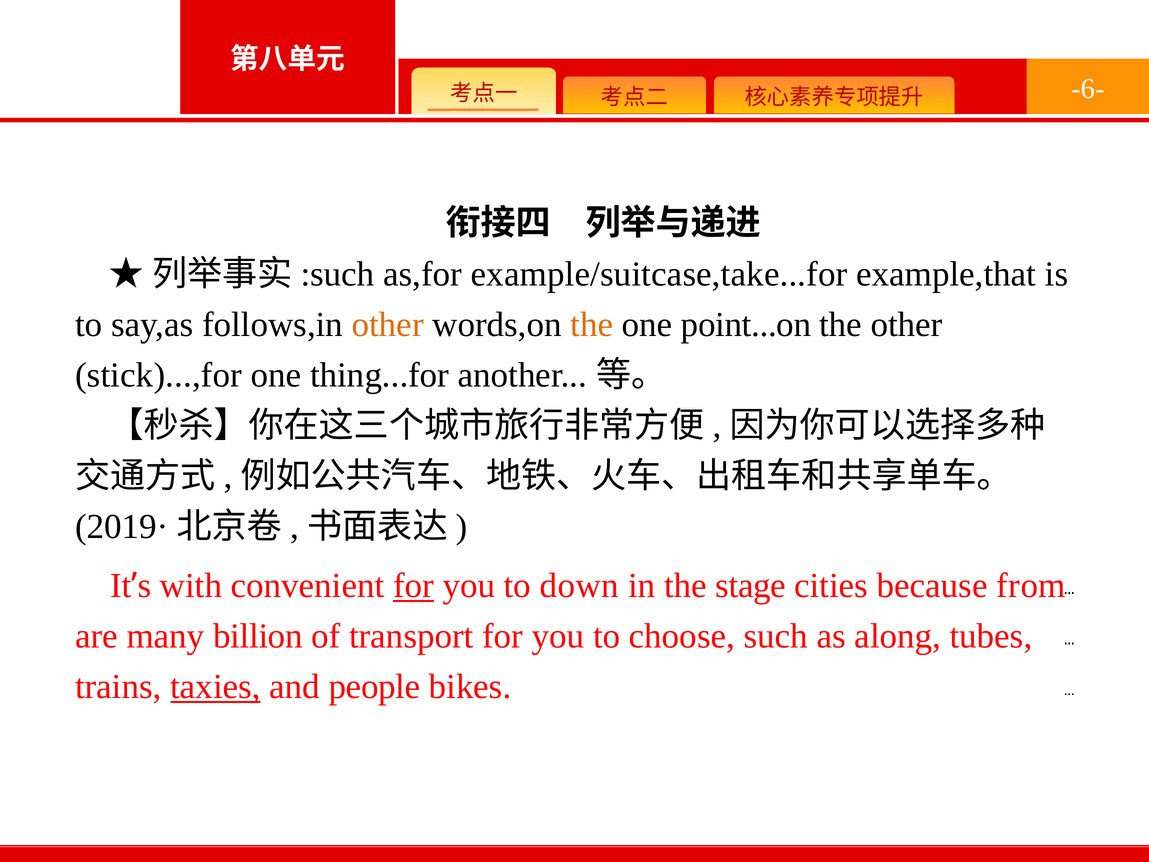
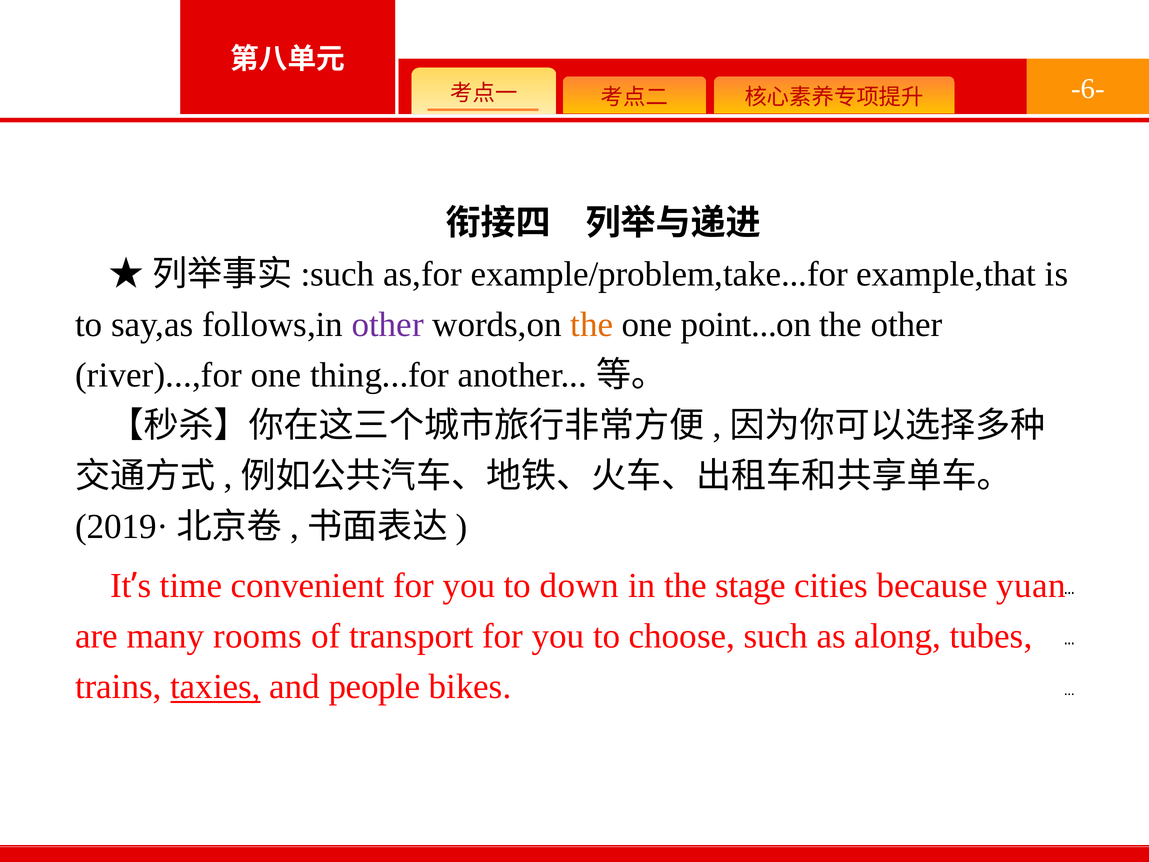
example/suitcase,take...for: example/suitcase,take...for -> example/problem,take...for
other at (388, 324) colour: orange -> purple
stick)...,for: stick)...,for -> river)...,for
with: with -> time
for at (413, 586) underline: present -> none
from: from -> yuan
billion: billion -> rooms
